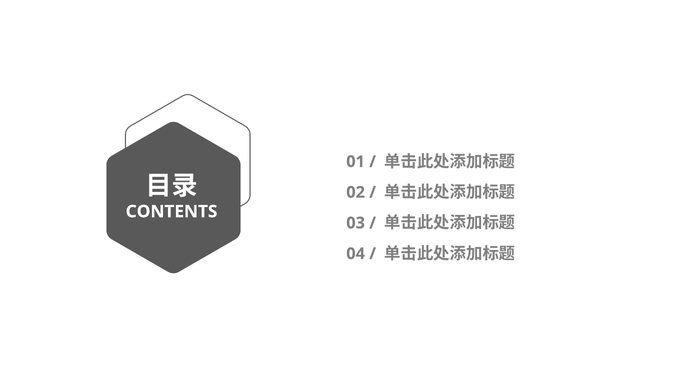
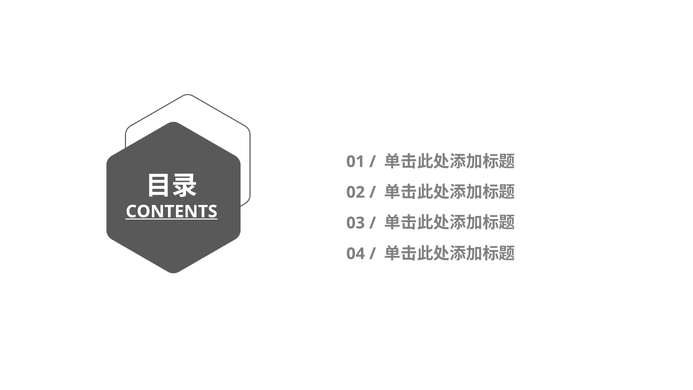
CONTENTS underline: none -> present
